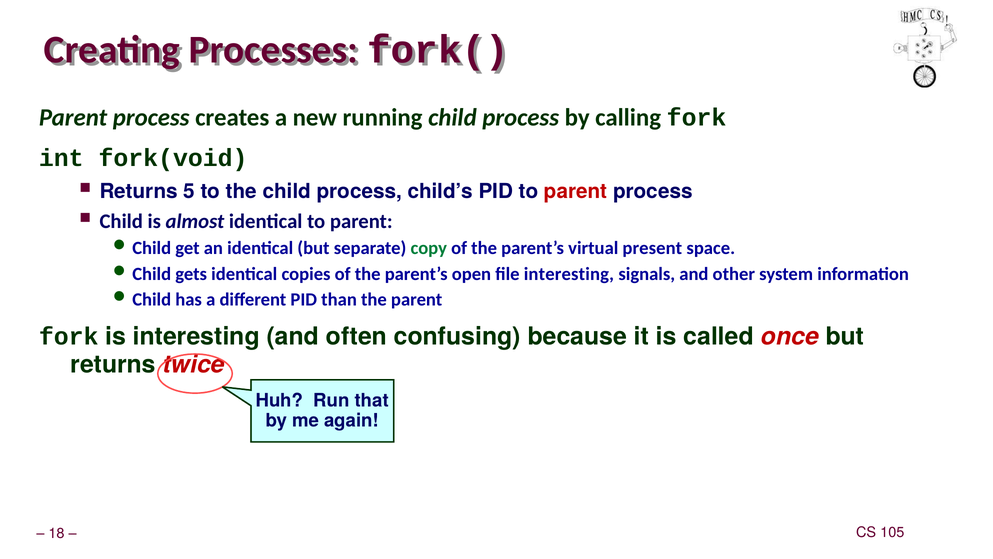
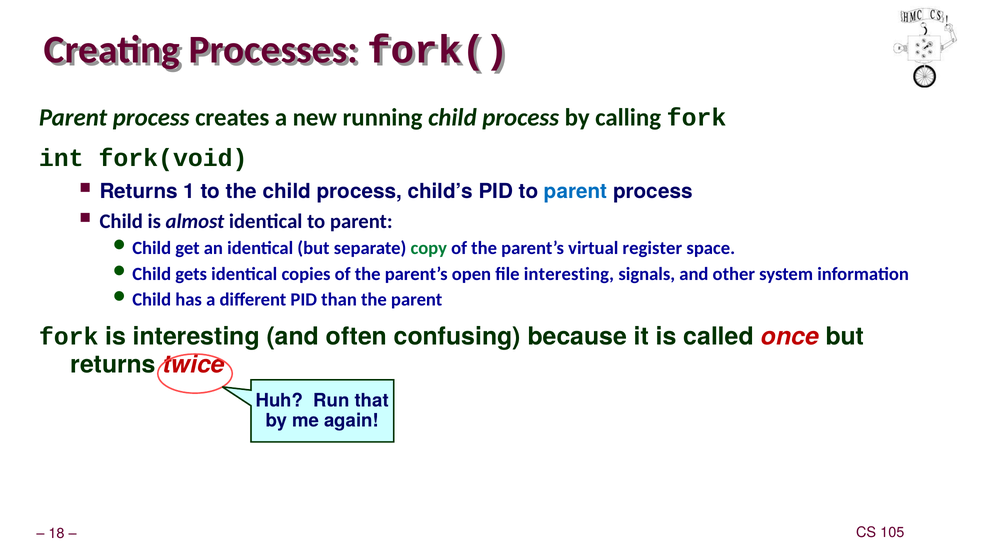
5: 5 -> 1
parent at (576, 191) colour: red -> blue
present: present -> register
